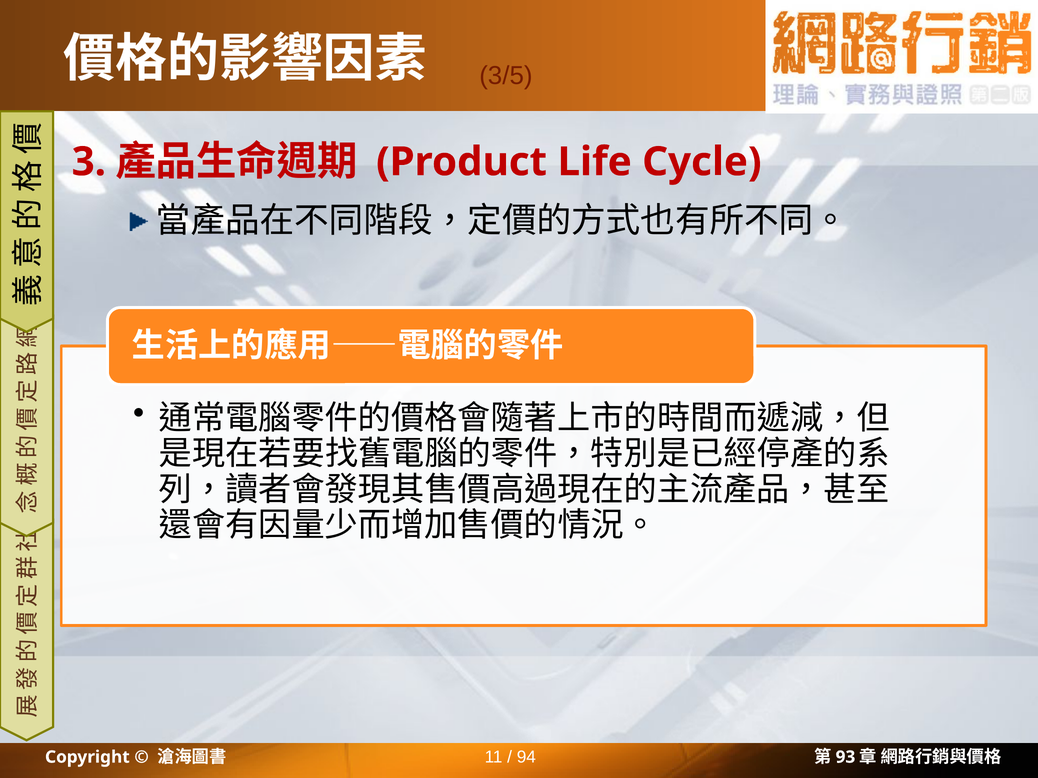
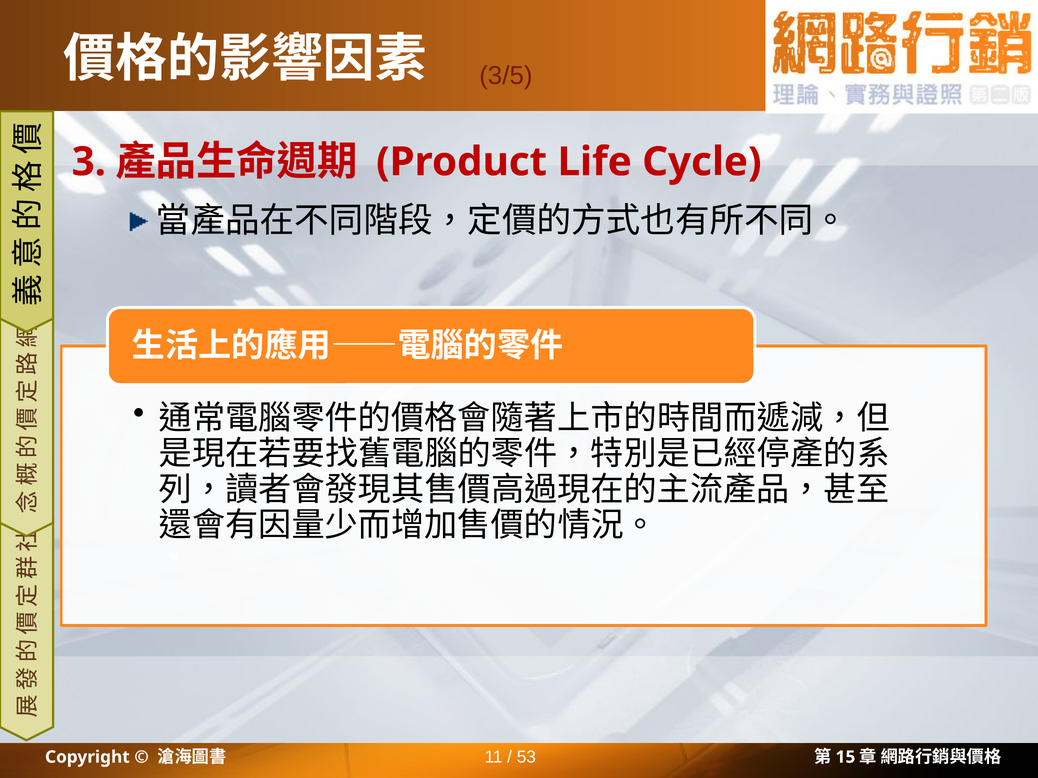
94: 94 -> 53
93: 93 -> 15
